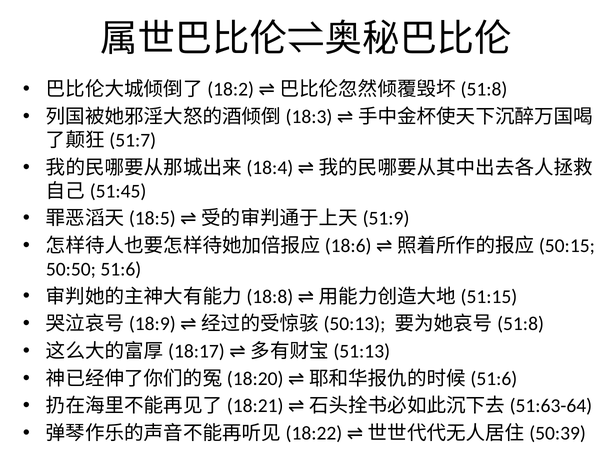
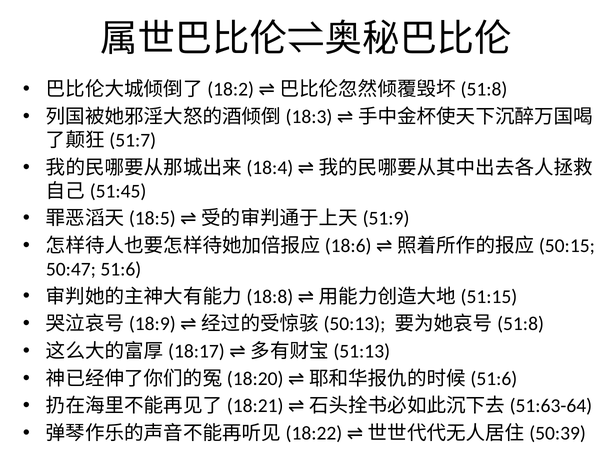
50:50: 50:50 -> 50:47
